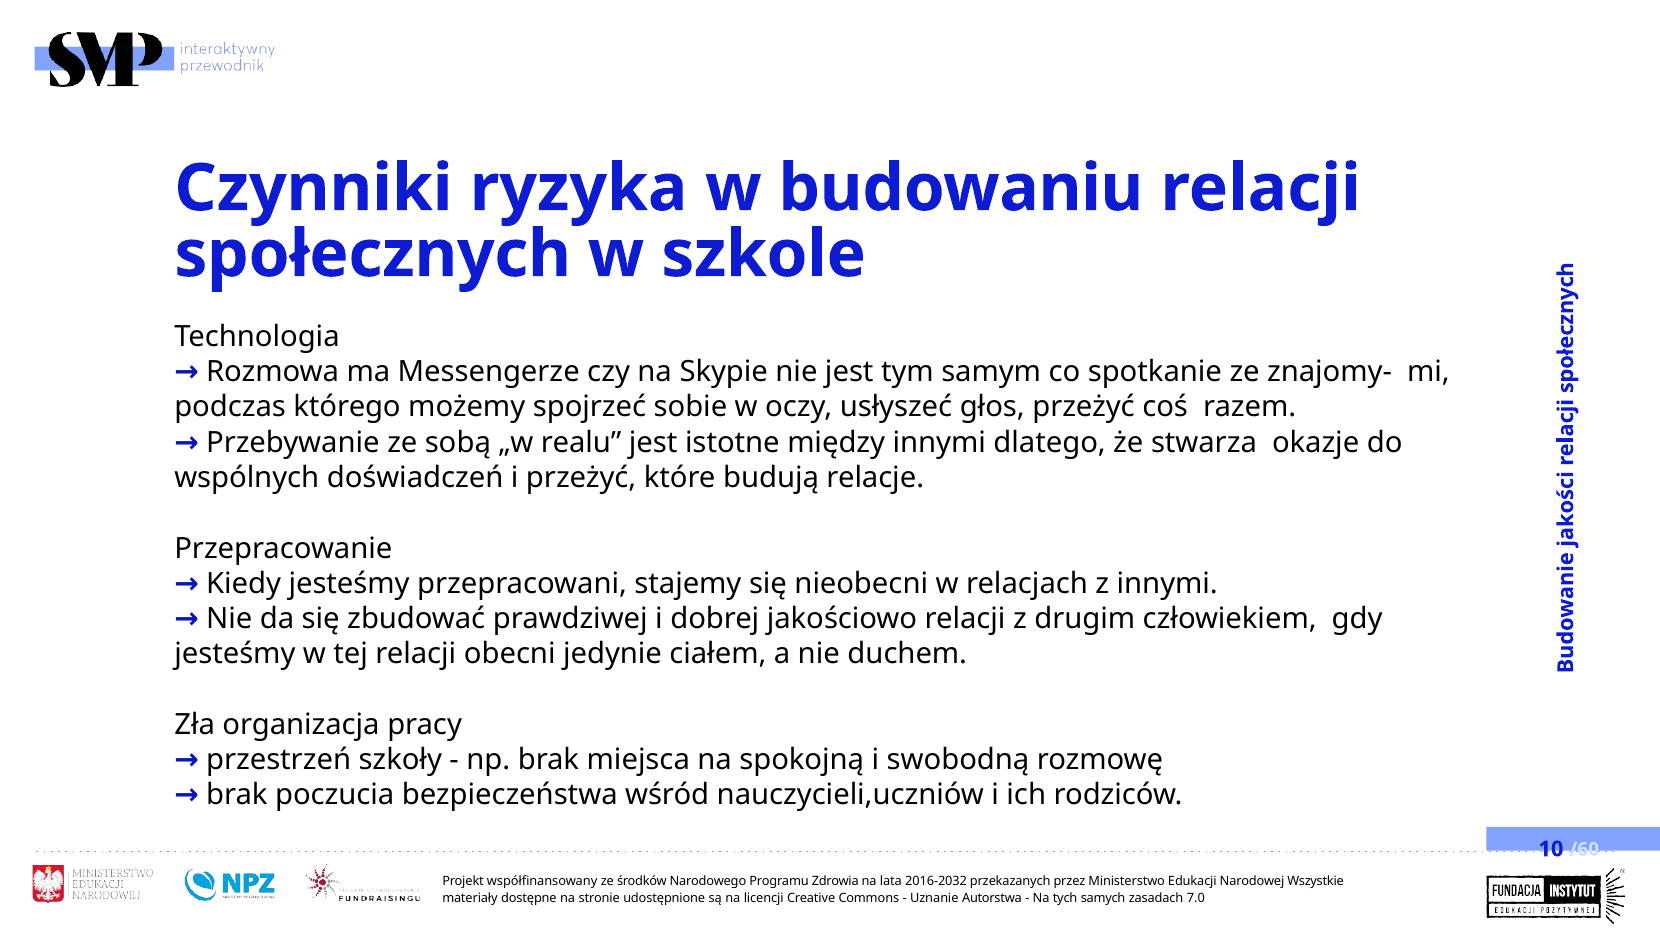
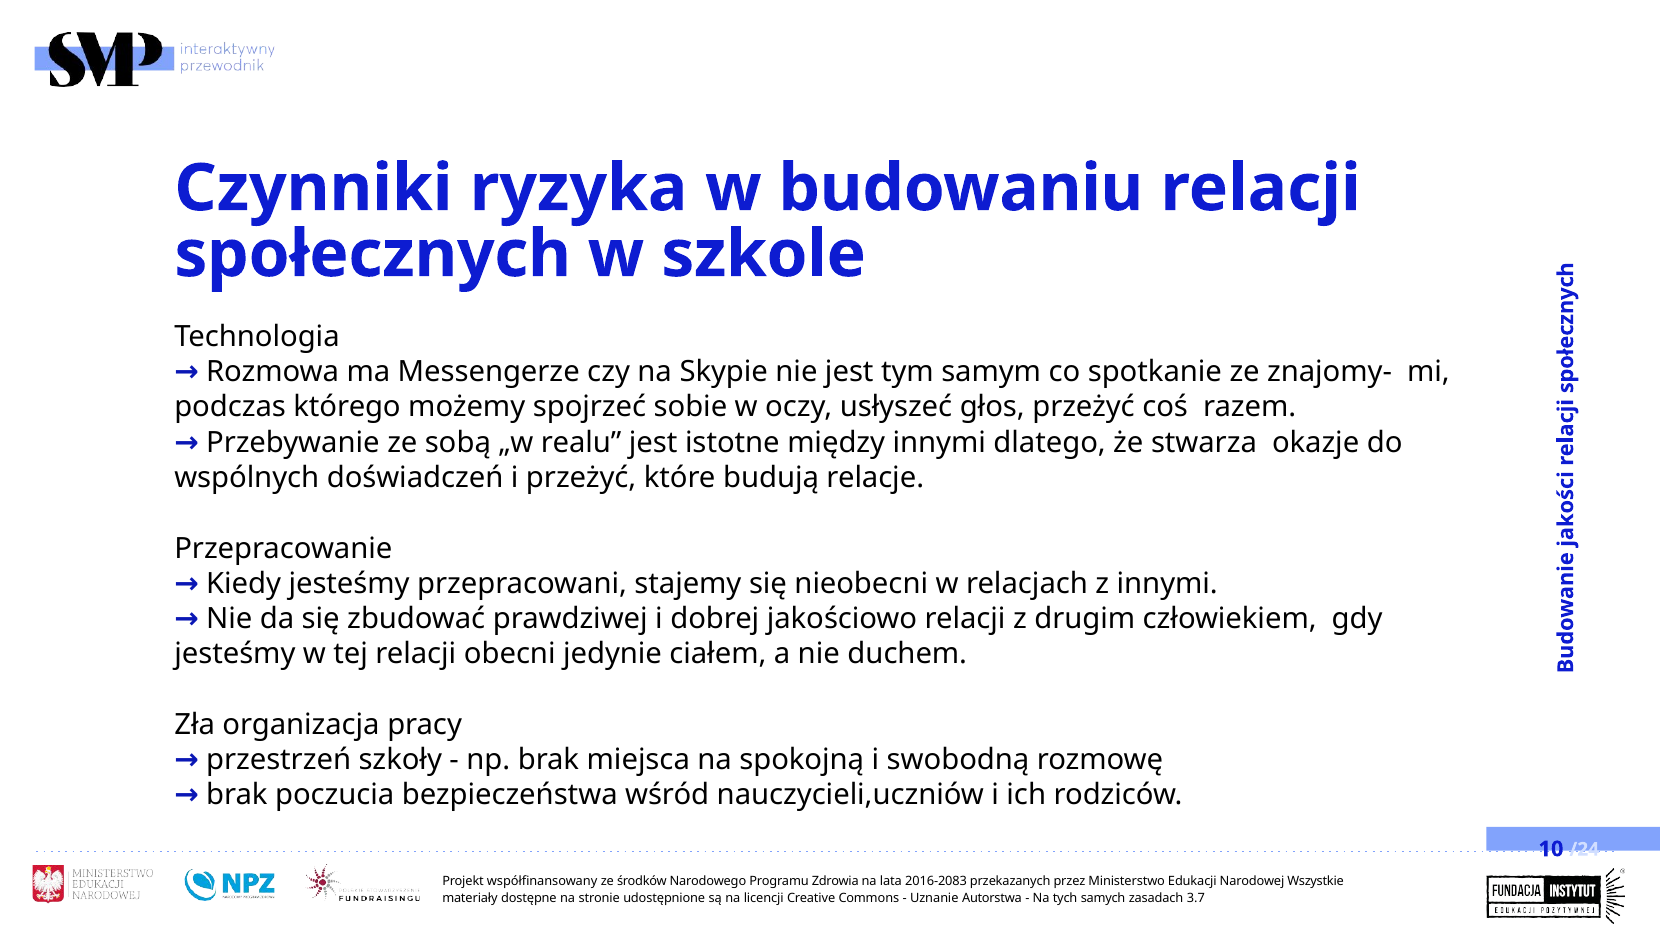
/60: /60 -> /24
2016-2032: 2016-2032 -> 2016-2083
7.0: 7.0 -> 3.7
